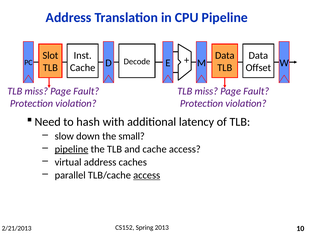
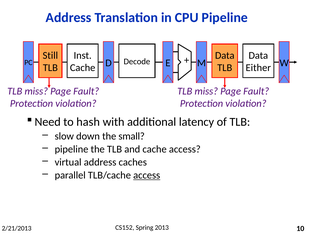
Slot: Slot -> Still
Offset: Offset -> Either
pipeline at (72, 149) underline: present -> none
